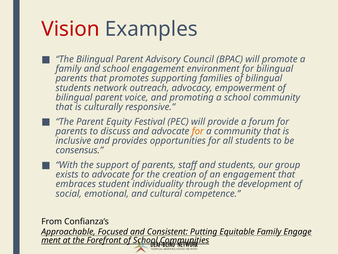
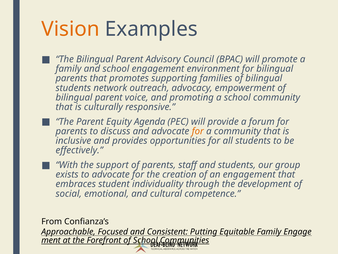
Vision colour: red -> orange
Festival: Festival -> Agenda
consensus: consensus -> effectively
